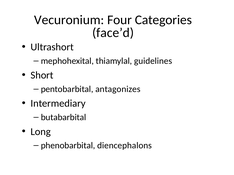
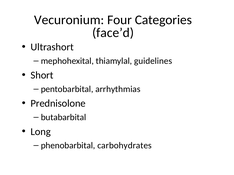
antagonizes: antagonizes -> arrhythmias
Intermediary: Intermediary -> Prednisolone
diencephalons: diencephalons -> carbohydrates
